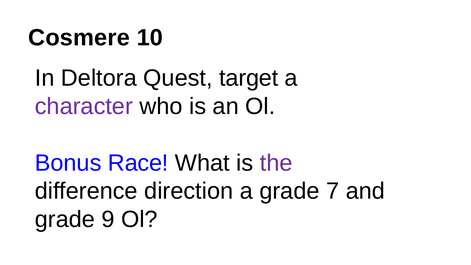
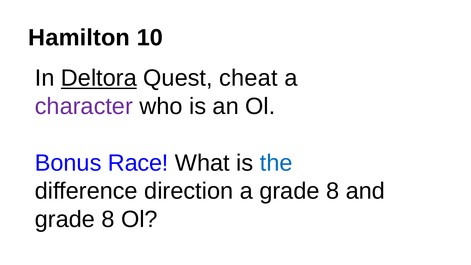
Cosmere: Cosmere -> Hamilton
Deltora underline: none -> present
target: target -> cheat
the colour: purple -> blue
a grade 7: 7 -> 8
9 at (108, 219): 9 -> 8
